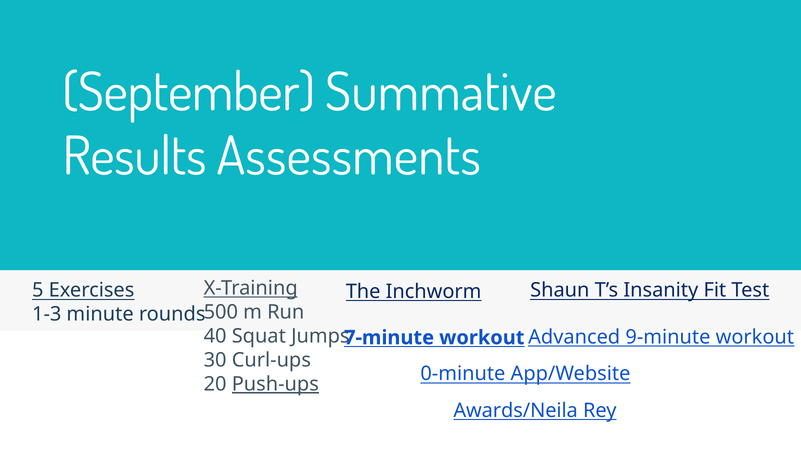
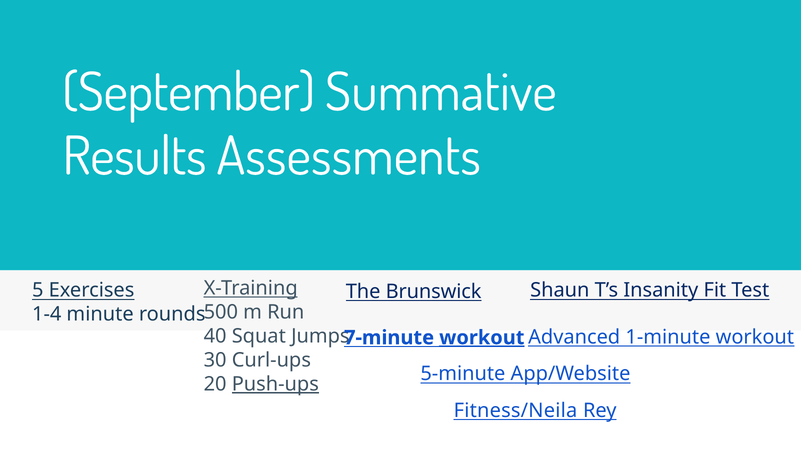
Inchworm: Inchworm -> Brunswick
1-3: 1-3 -> 1-4
workout at (482, 337) underline: none -> present
9-minute: 9-minute -> 1-minute
0-minute: 0-minute -> 5-minute
Awards/Neila: Awards/Neila -> Fitness/Neila
